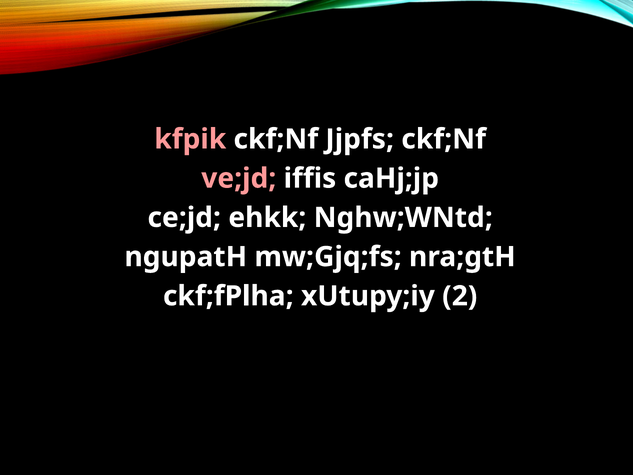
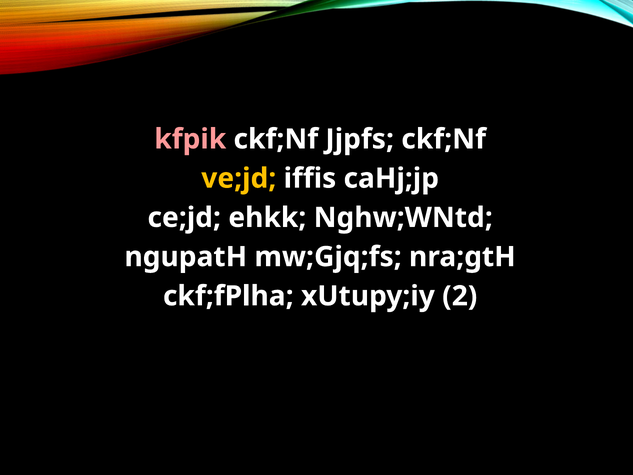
ve;jd colour: pink -> yellow
